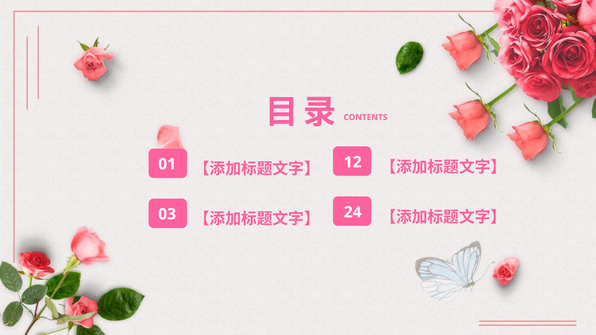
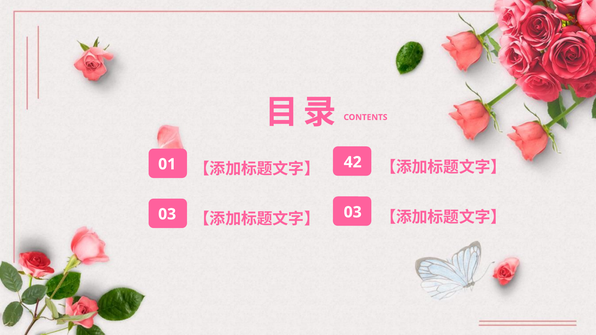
12: 12 -> 42
03 24: 24 -> 03
